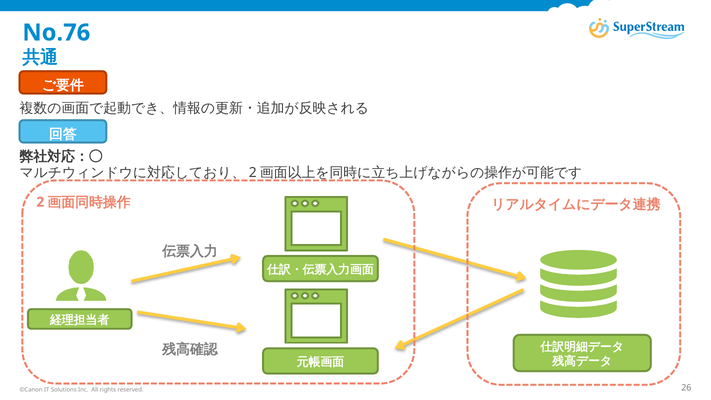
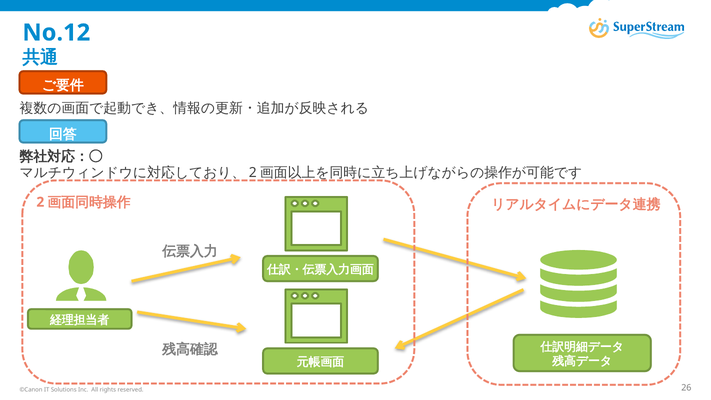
No.76: No.76 -> No.12
